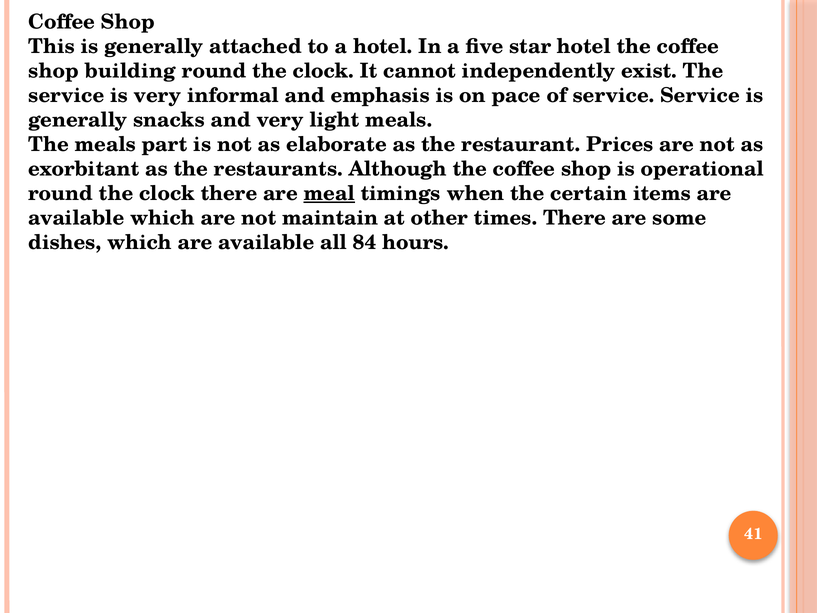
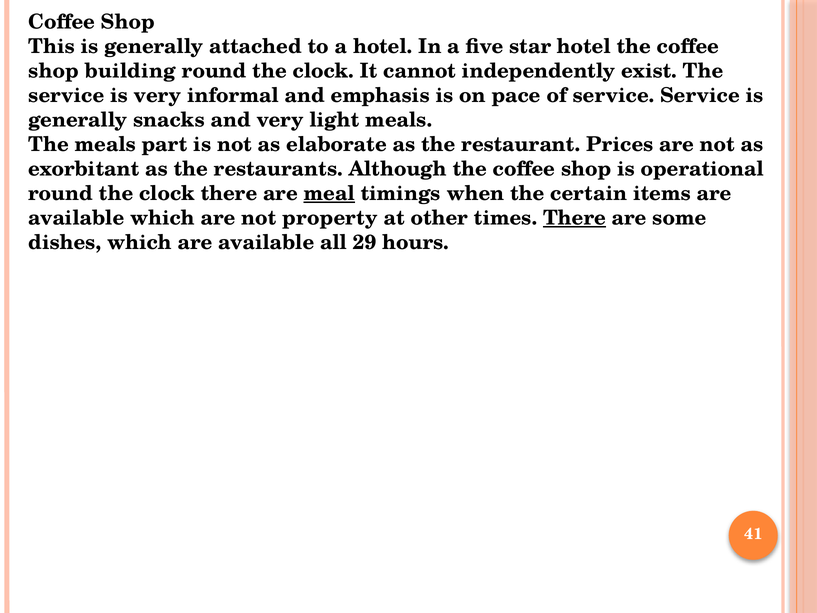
maintain: maintain -> property
There at (575, 218) underline: none -> present
84: 84 -> 29
